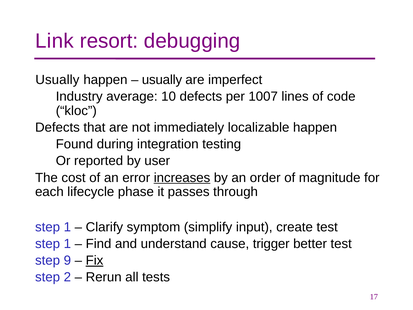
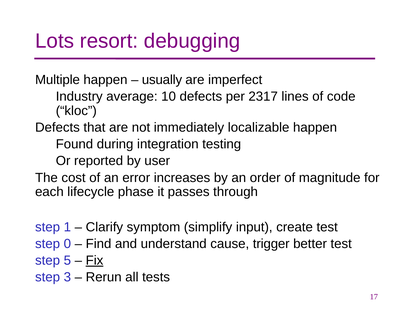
Link: Link -> Lots
Usually at (57, 80): Usually -> Multiple
1007: 1007 -> 2317
increases underline: present -> none
1 at (67, 244): 1 -> 0
9: 9 -> 5
2: 2 -> 3
